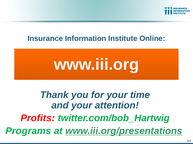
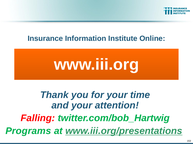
Profits: Profits -> Falling
